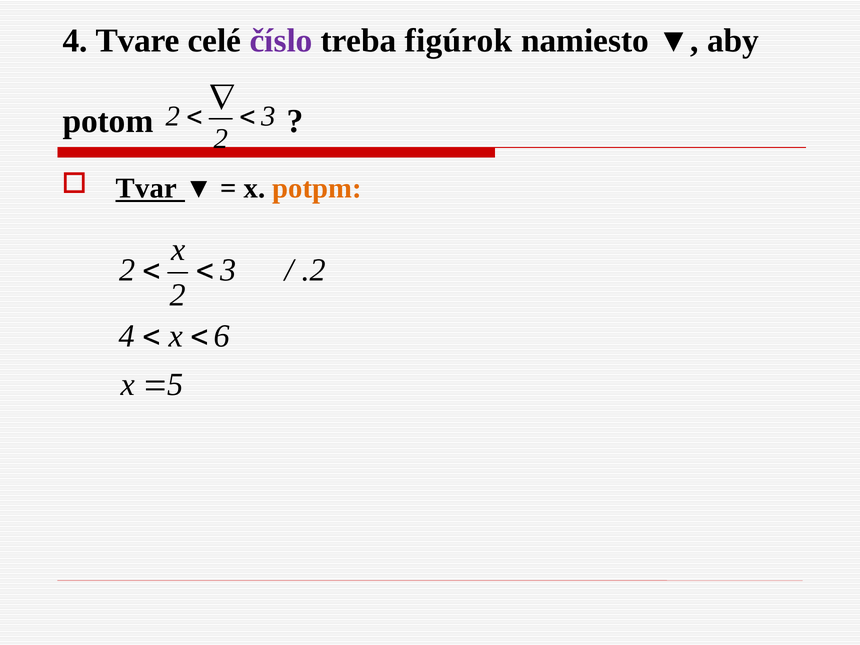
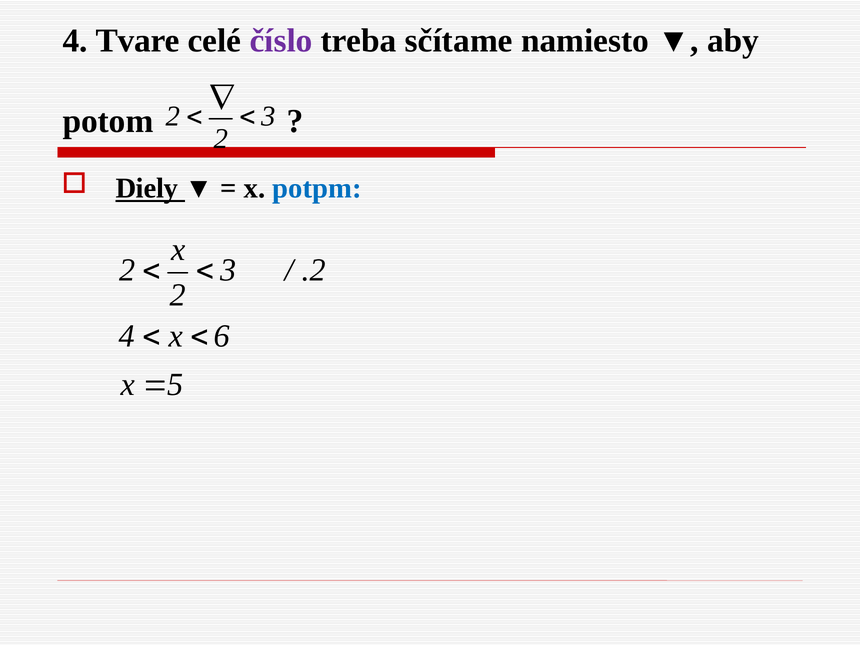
figúrok: figúrok -> sčítame
Tvar: Tvar -> Diely
potpm colour: orange -> blue
